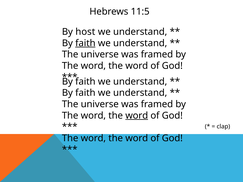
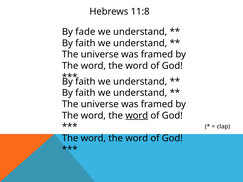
11:5: 11:5 -> 11:8
host: host -> fade
faith at (85, 43) underline: present -> none
